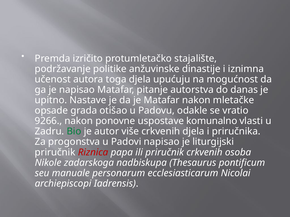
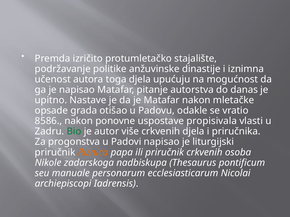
9266: 9266 -> 8586
komunalno: komunalno -> propisivala
Riznica colour: red -> orange
